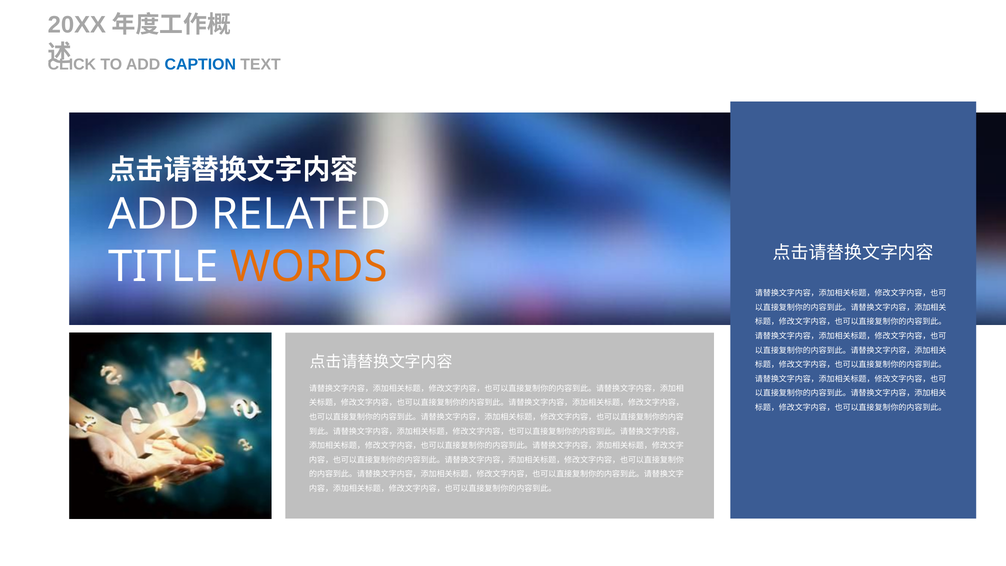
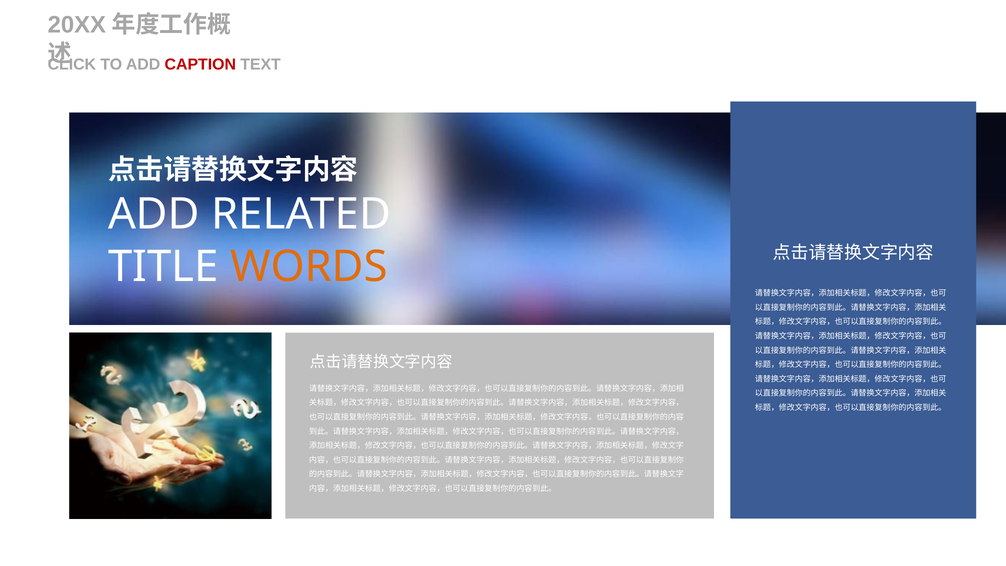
CAPTION colour: blue -> red
